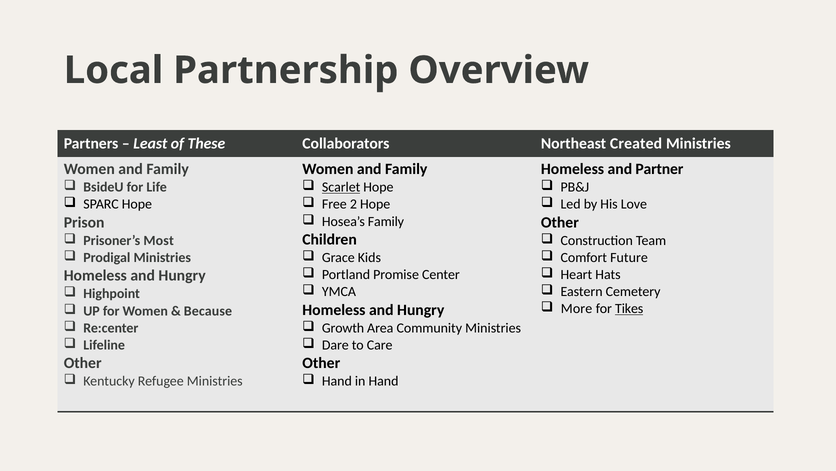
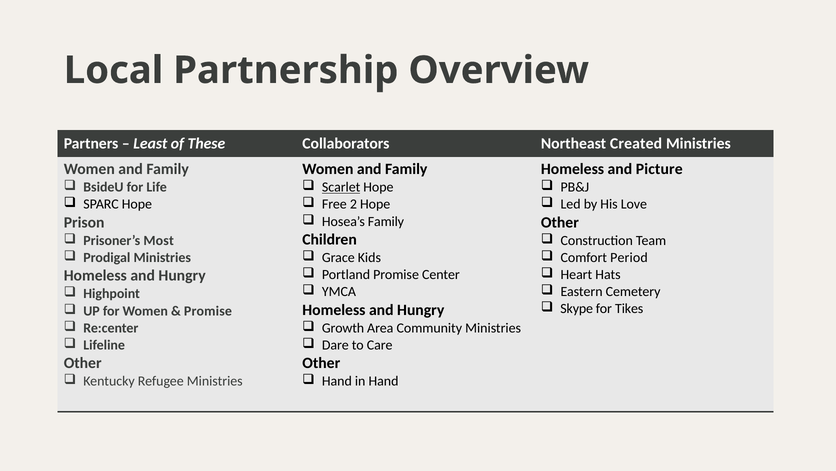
Partner: Partner -> Picture
Future: Future -> Period
More: More -> Skype
Tikes underline: present -> none
Because at (208, 311): Because -> Promise
